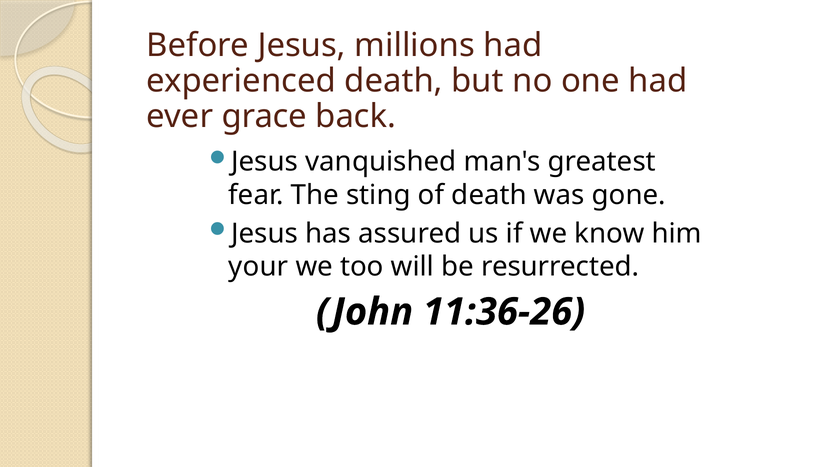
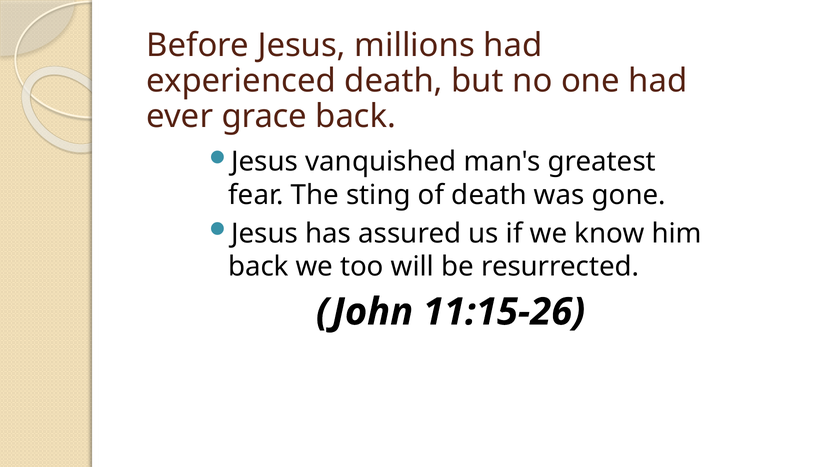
your at (258, 267): your -> back
11:36-26: 11:36-26 -> 11:15-26
